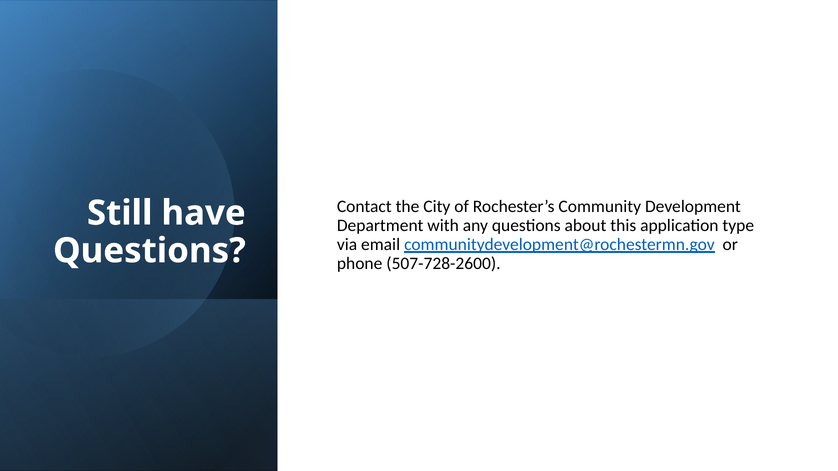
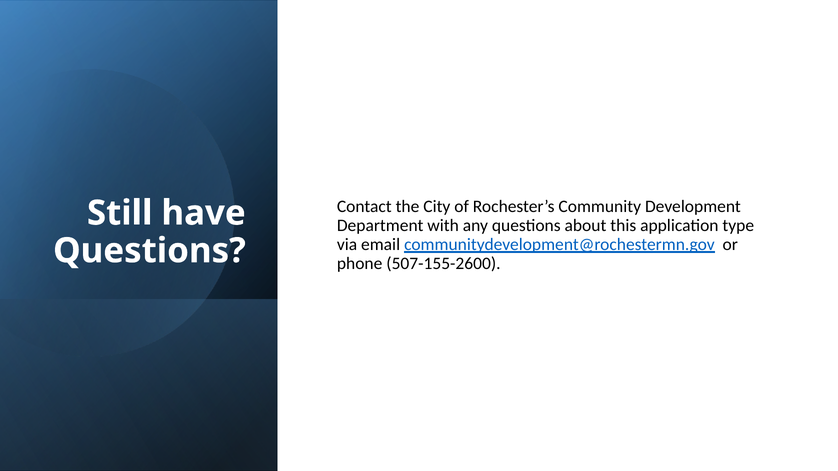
507-728-2600: 507-728-2600 -> 507-155-2600
